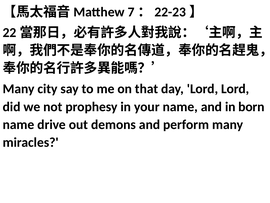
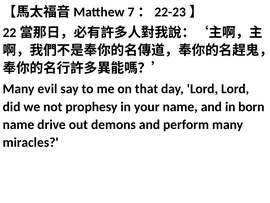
city: city -> evil
